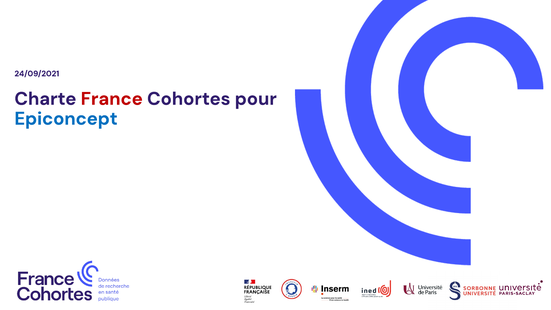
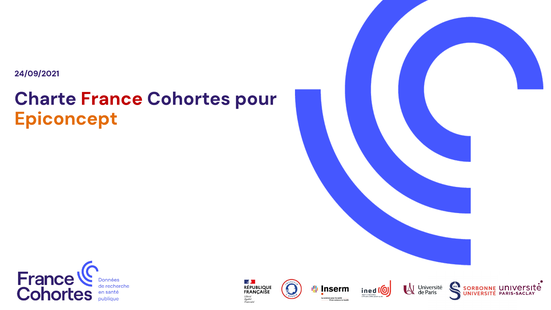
Epiconcept colour: blue -> orange
